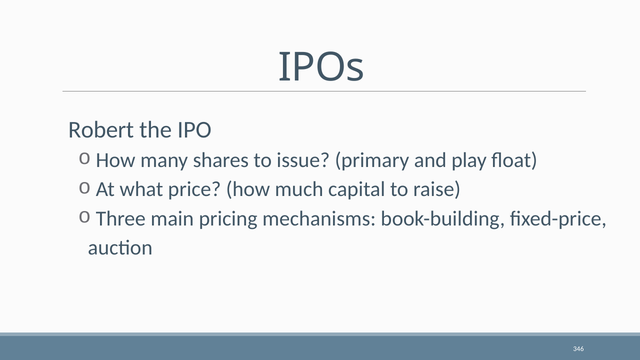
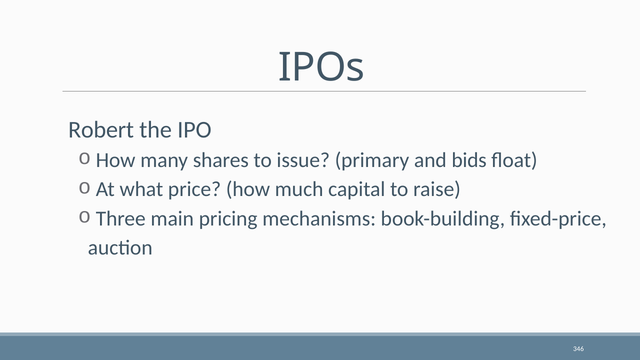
play: play -> bids
